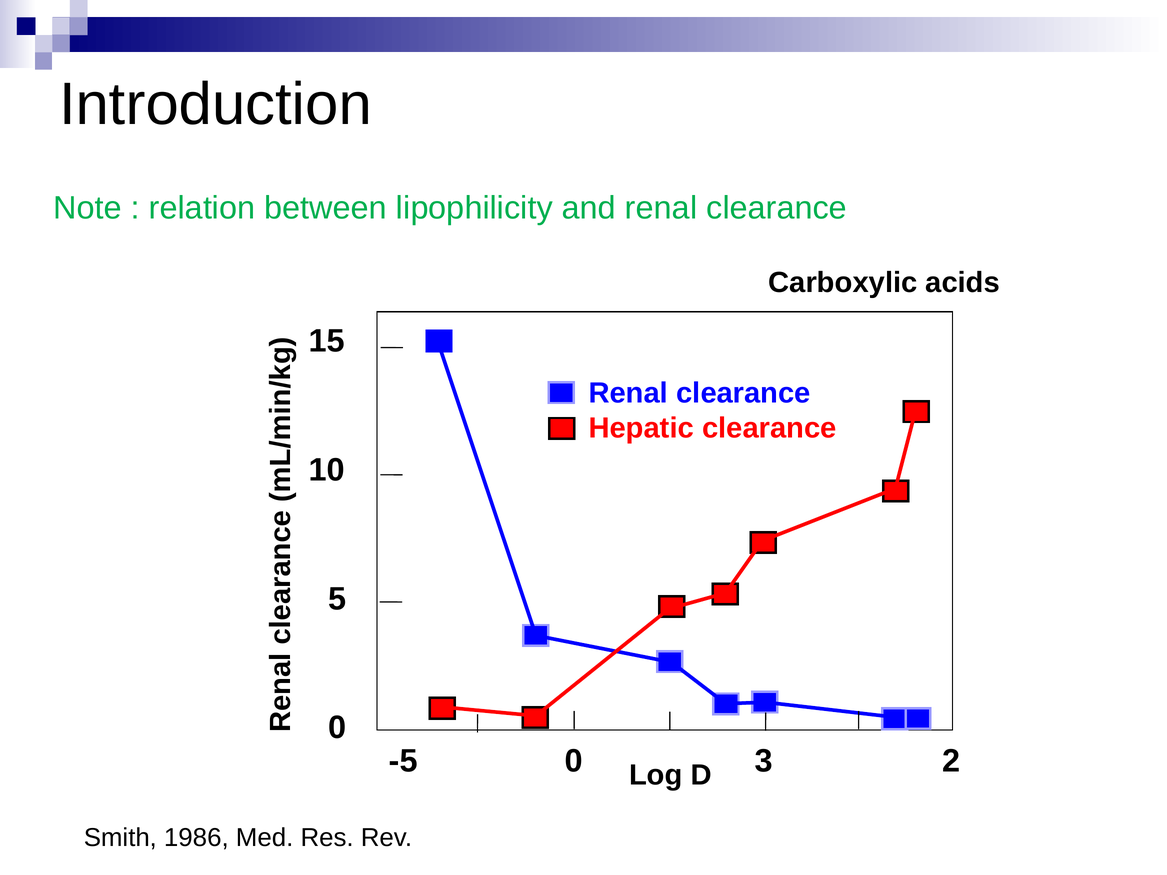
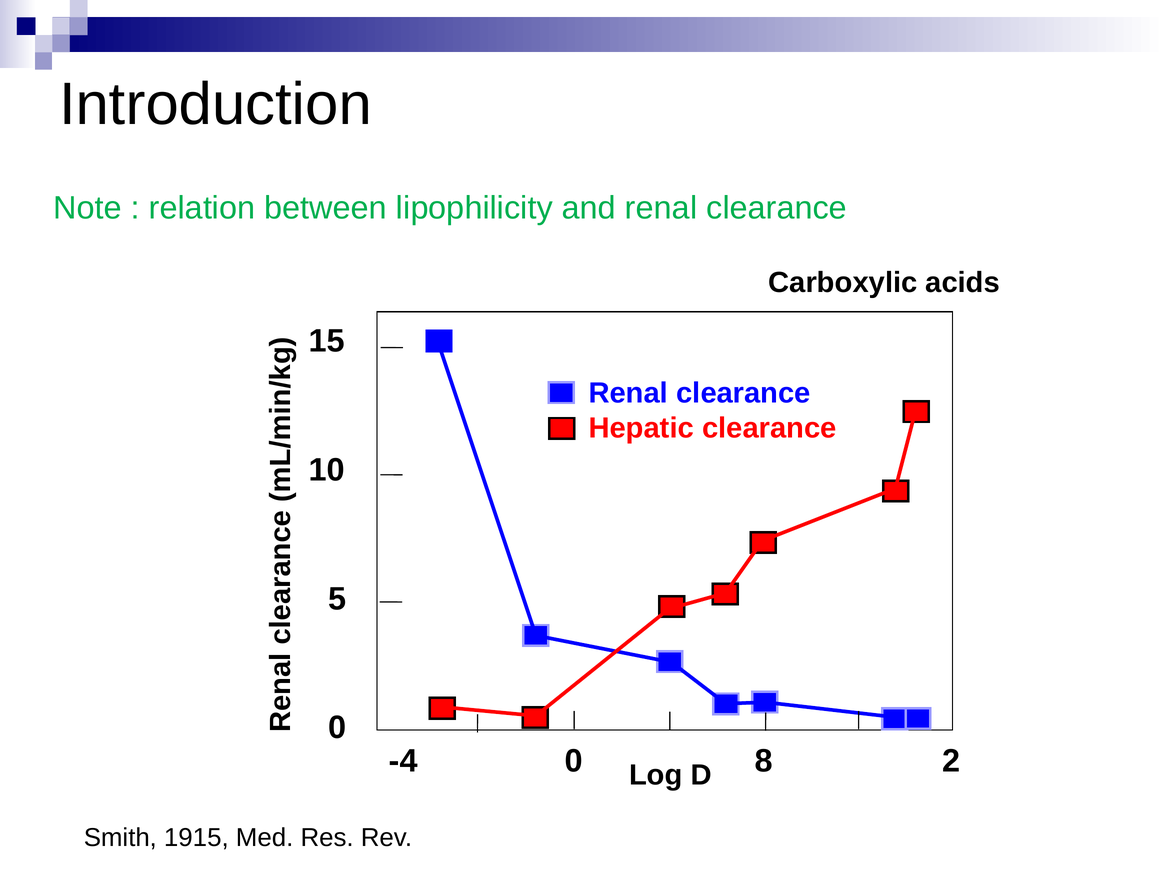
-5: -5 -> -4
3: 3 -> 8
1986: 1986 -> 1915
